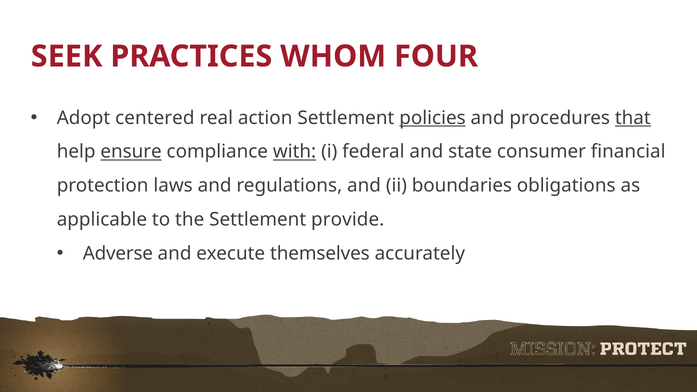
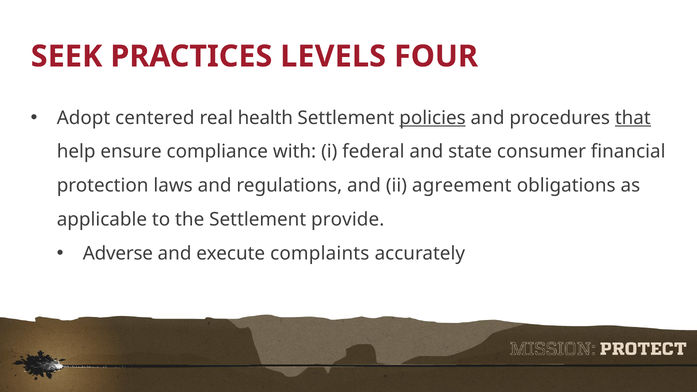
WHOM: WHOM -> LEVELS
action: action -> health
ensure underline: present -> none
with underline: present -> none
boundaries: boundaries -> agreement
themselves: themselves -> complaints
